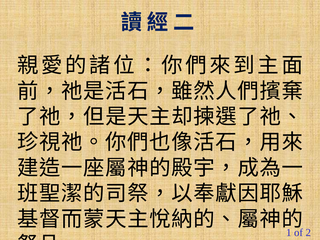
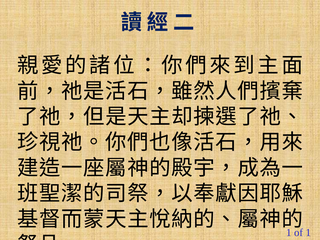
2 at (308, 233): 2 -> 1
